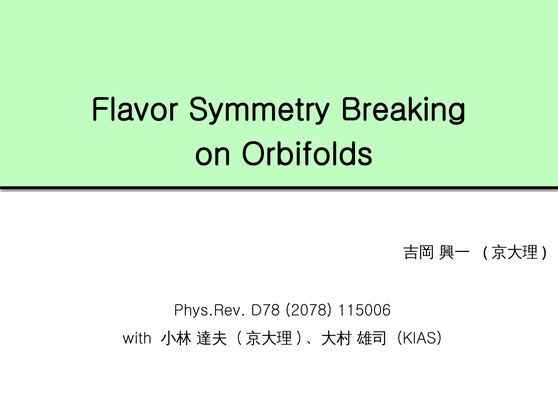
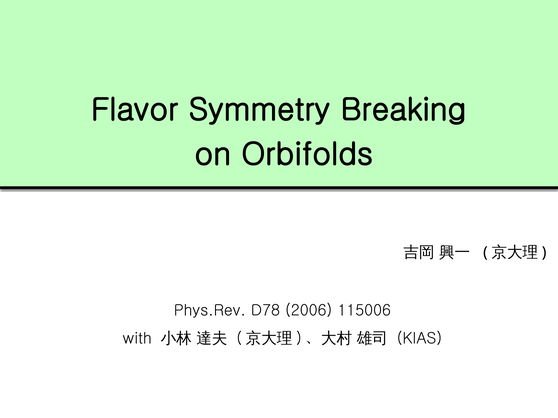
2078: 2078 -> 2006
